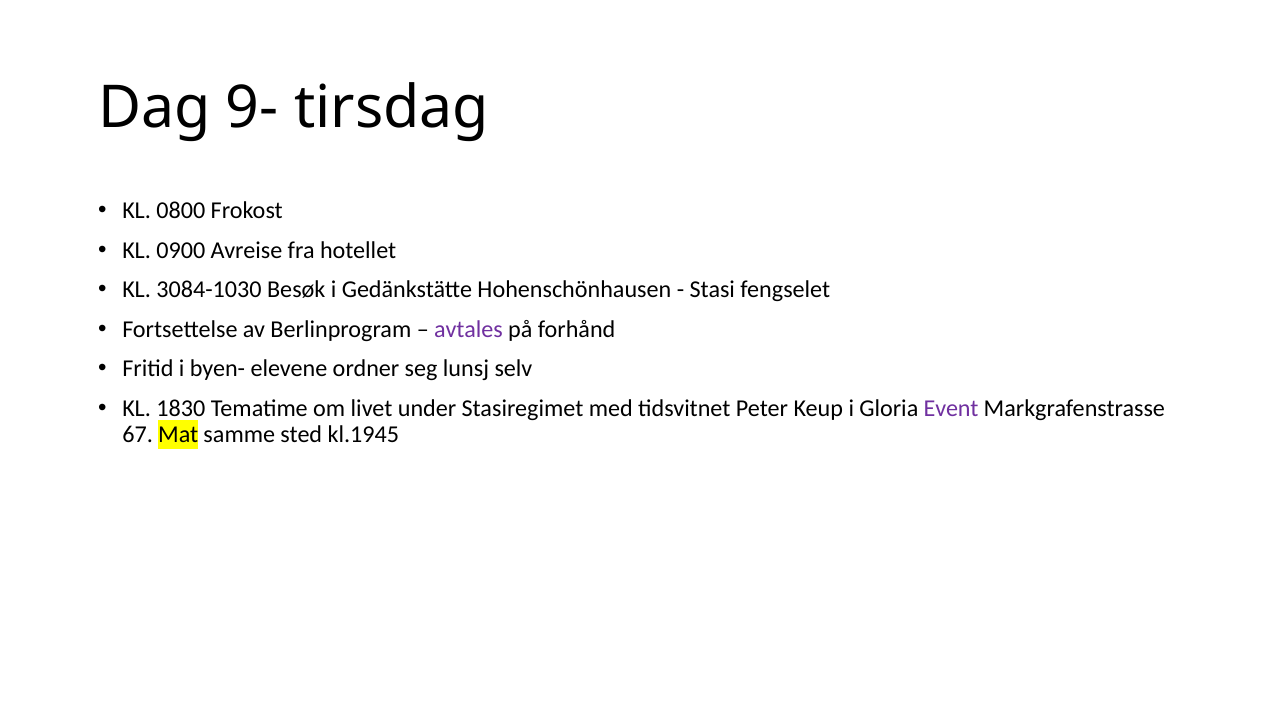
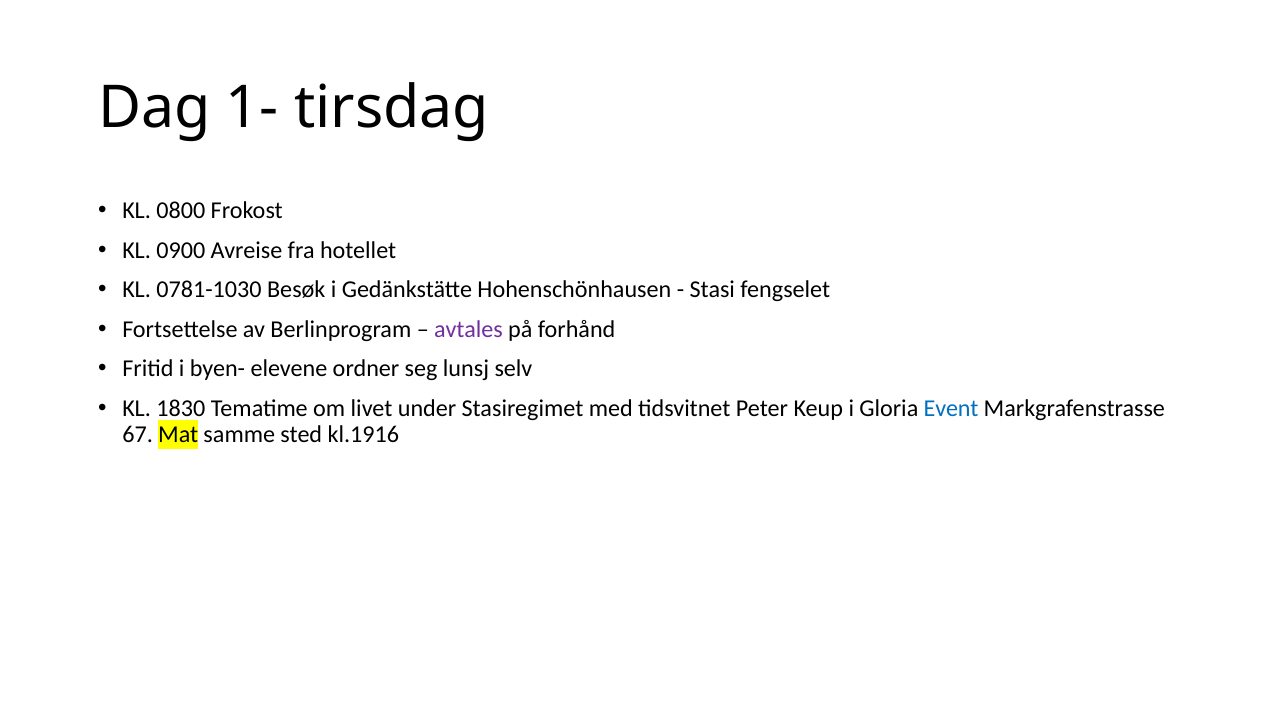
9-: 9- -> 1-
3084-1030: 3084-1030 -> 0781-1030
Event colour: purple -> blue
kl.1945: kl.1945 -> kl.1916
